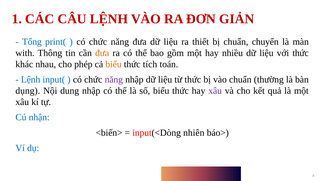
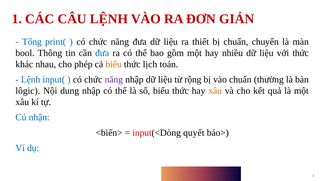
with: with -> bool
đưa at (102, 53) colour: orange -> blue
tích: tích -> lịch
từ thức: thức -> rộng
dụng: dụng -> lôgic
xâu at (215, 91) colour: purple -> orange
nhiên: nhiên -> quyết
